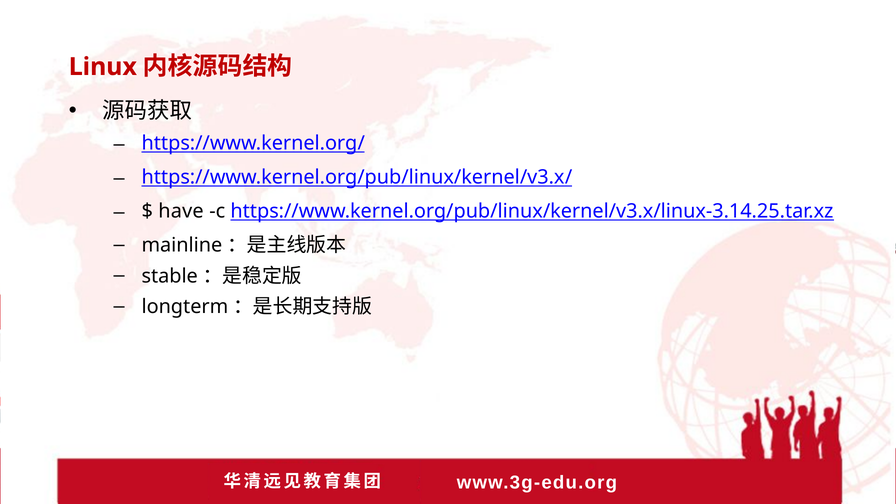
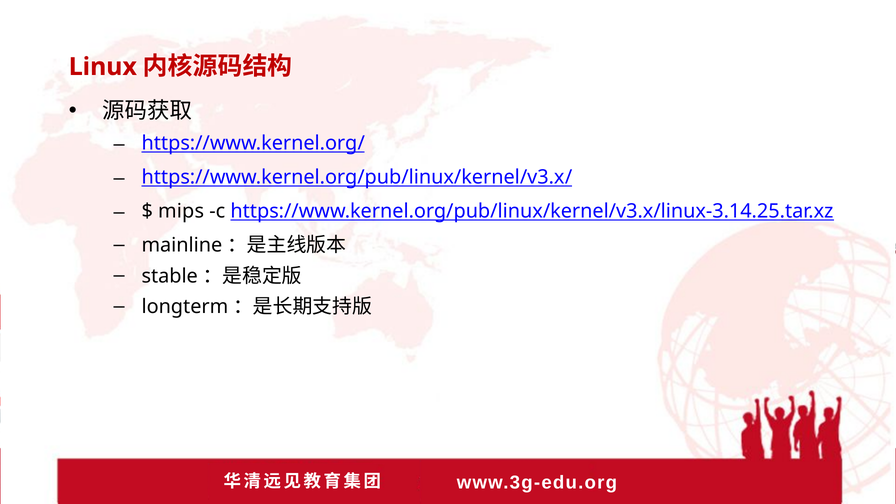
have: have -> mips
